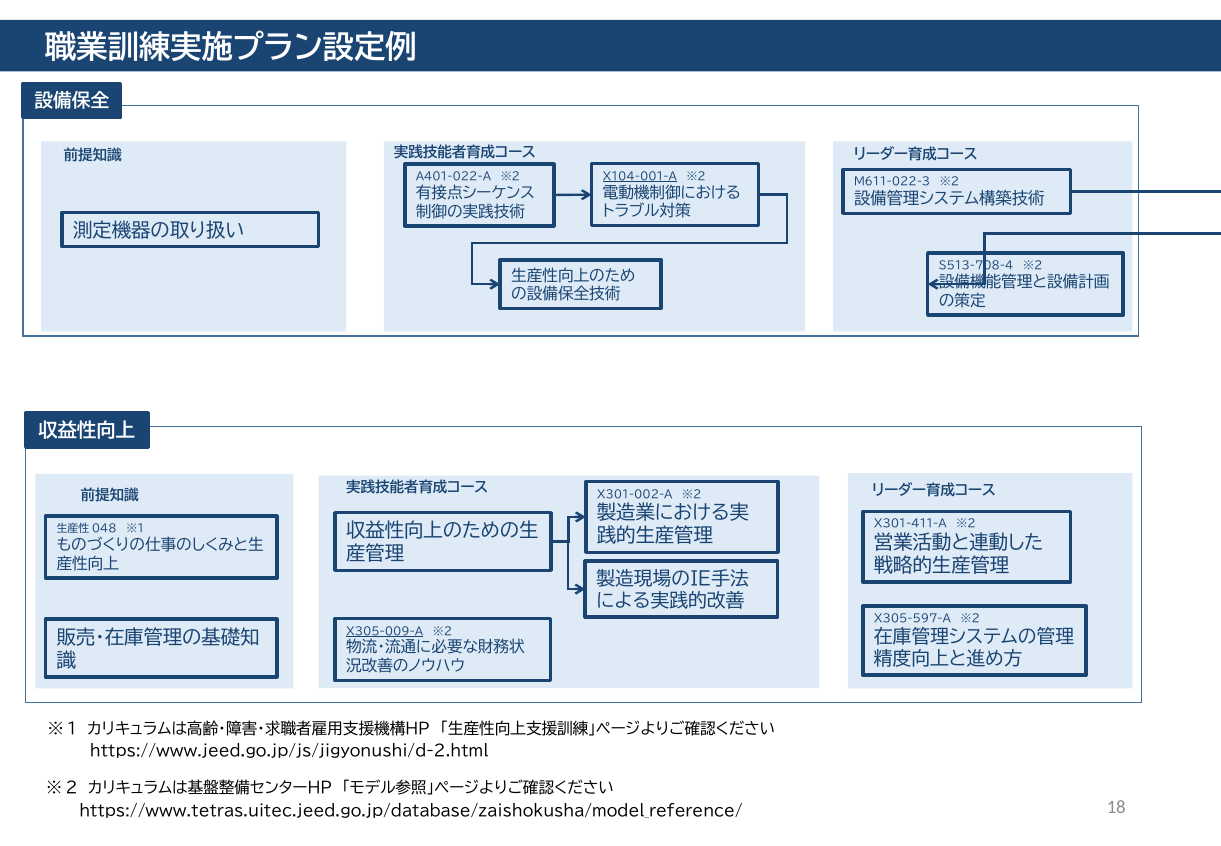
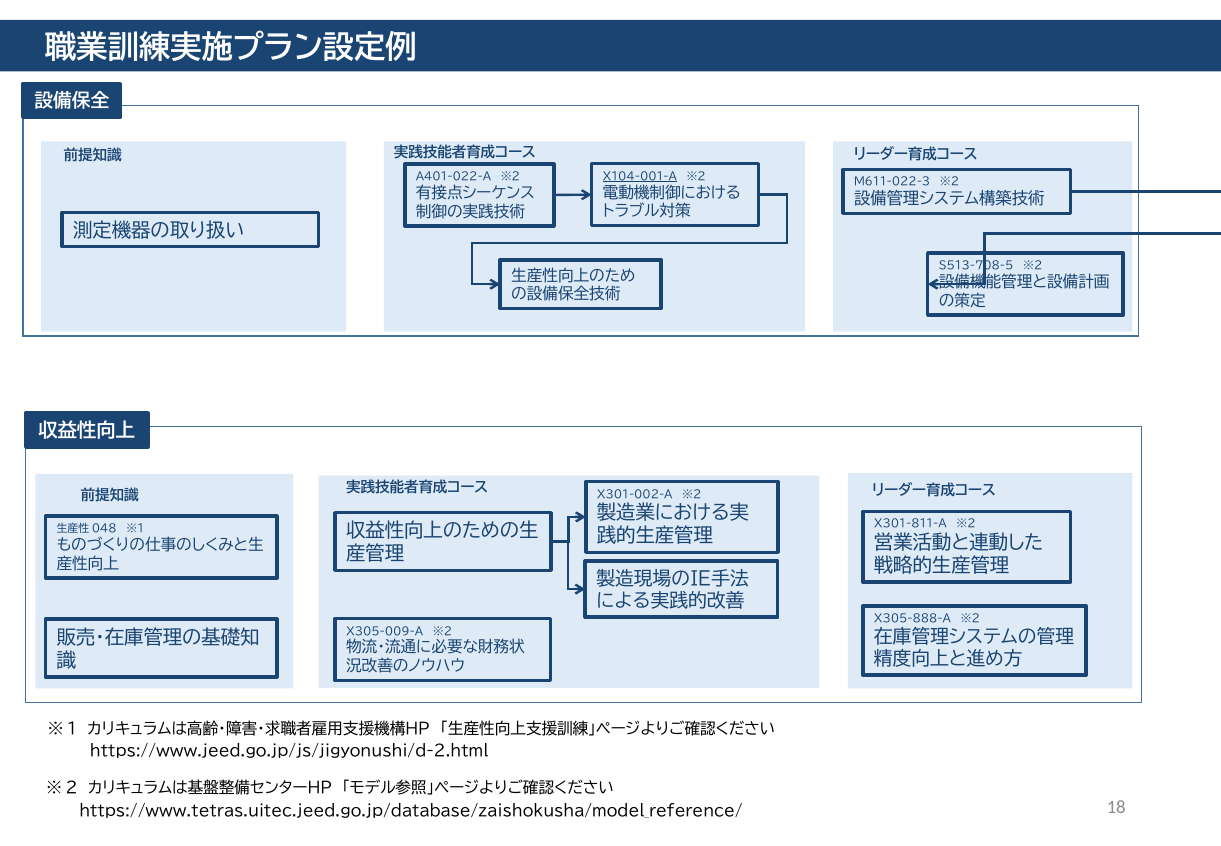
S513-708-4: S513-708-4 -> S513-708-5
X301-411-A: X301-411-A -> X301-811-A
X305-597-A: X305-597-A -> X305-888-A
X305-009-A underline: present -> none
